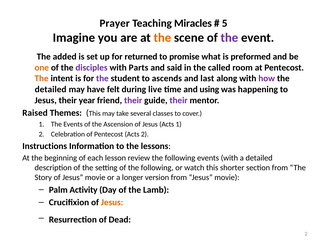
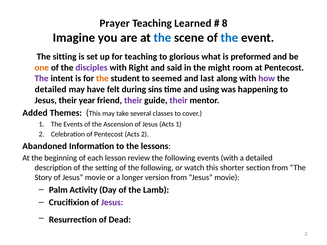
Miracles: Miracles -> Learned
5: 5 -> 8
the at (162, 38) colour: orange -> blue
the at (229, 38) colour: purple -> blue
added: added -> sitting
for returned: returned -> teaching
promise: promise -> glorious
Parts: Parts -> Right
called: called -> might
The at (42, 79) colour: orange -> purple
the at (102, 79) colour: purple -> orange
ascends: ascends -> seemed
live: live -> sins
Raised: Raised -> Added
Instructions: Instructions -> Abandoned
Jesus at (112, 203) colour: orange -> purple
